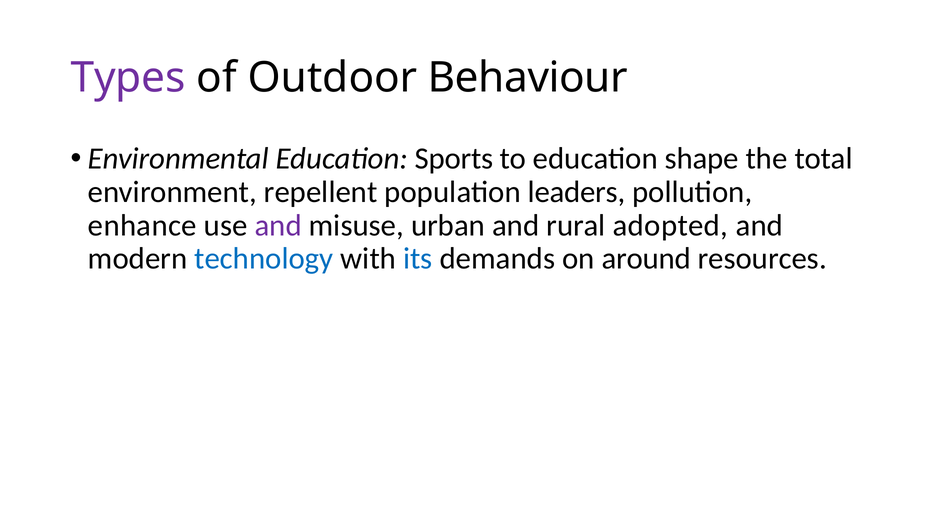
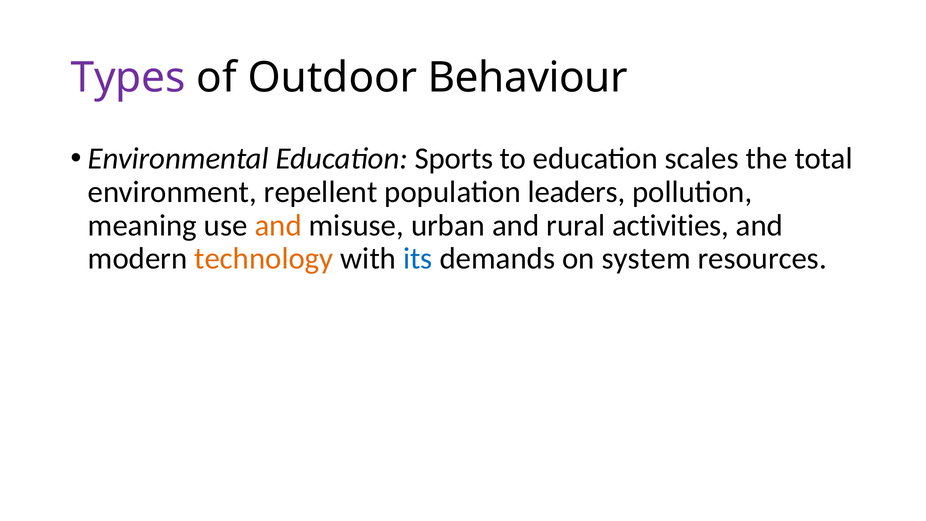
shape: shape -> scales
enhance: enhance -> meaning
and at (278, 225) colour: purple -> orange
adopted: adopted -> activities
technology colour: blue -> orange
around: around -> system
